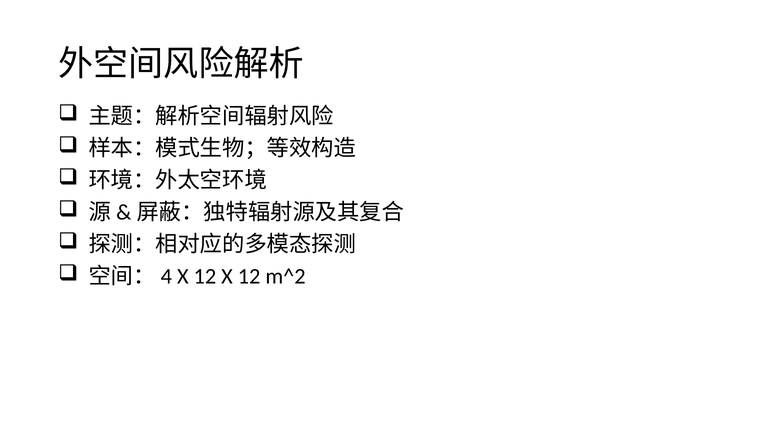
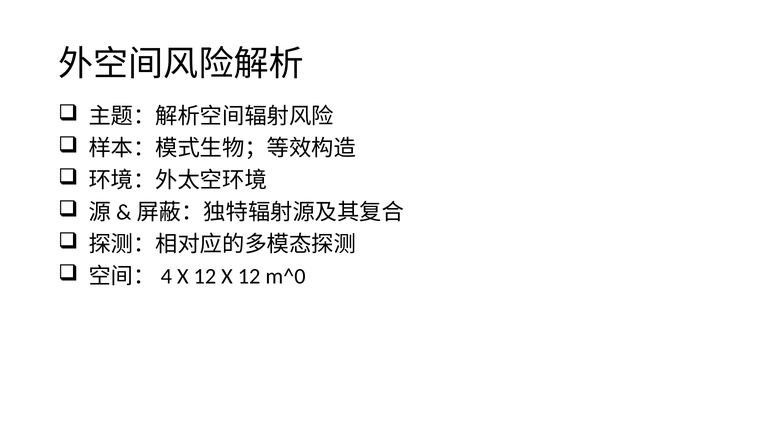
m^2: m^2 -> m^0
